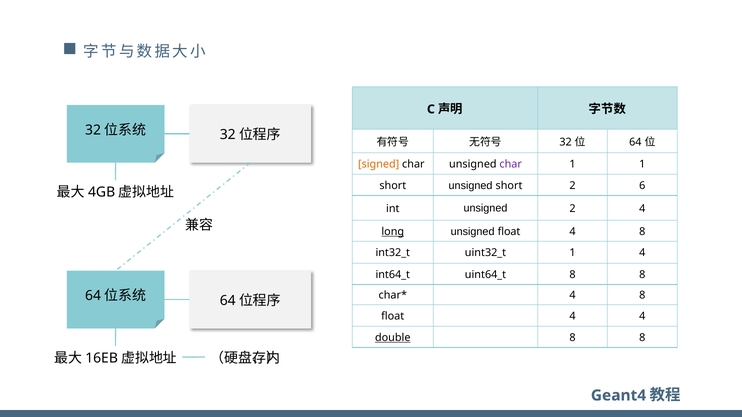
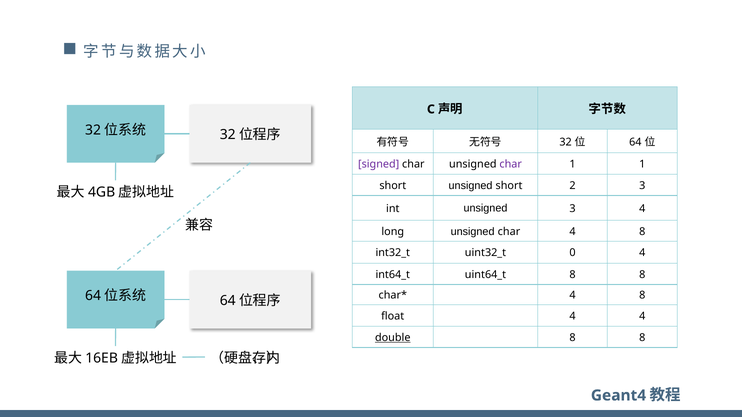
signed colour: orange -> purple
2 6: 6 -> 3
unsigned 2: 2 -> 3
long underline: present -> none
float at (509, 232): float -> char
1 at (573, 253): 1 -> 0
